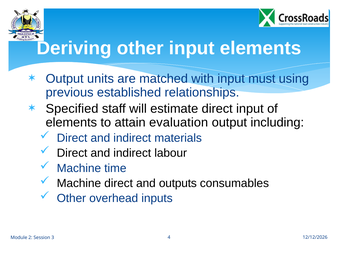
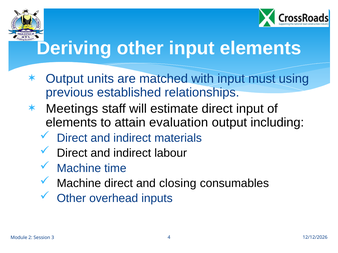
Specified: Specified -> Meetings
outputs: outputs -> closing
